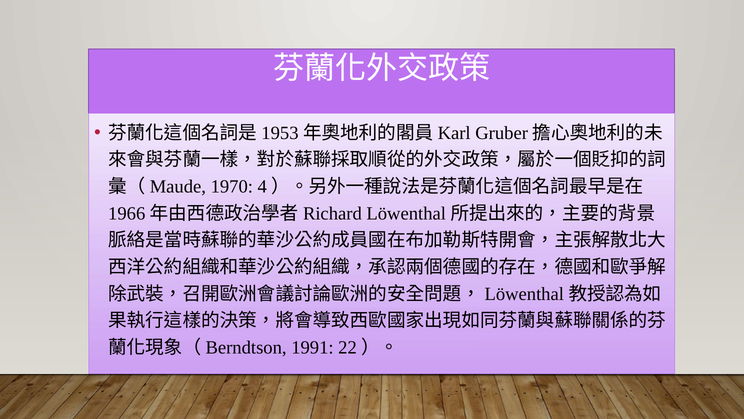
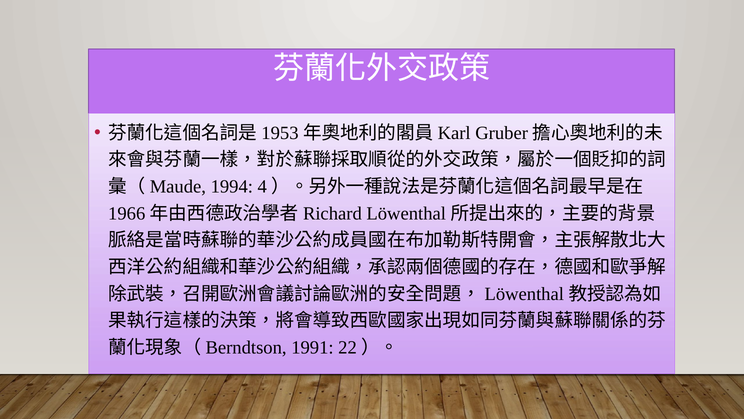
1970: 1970 -> 1994
